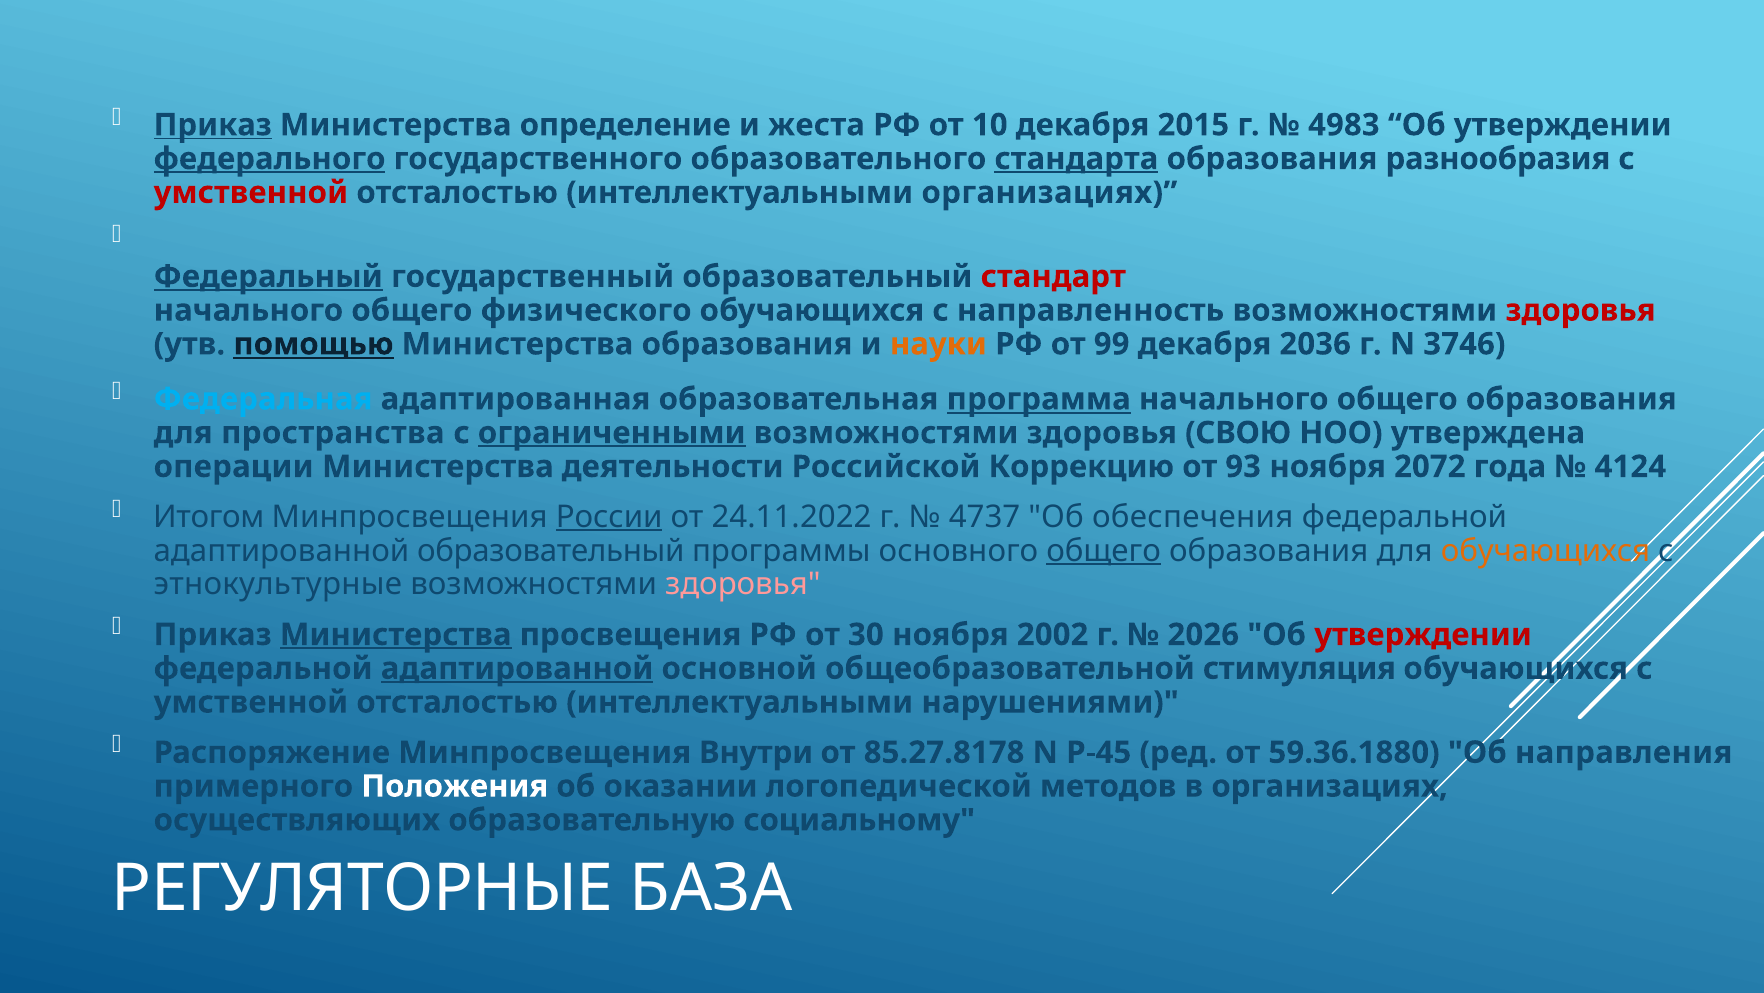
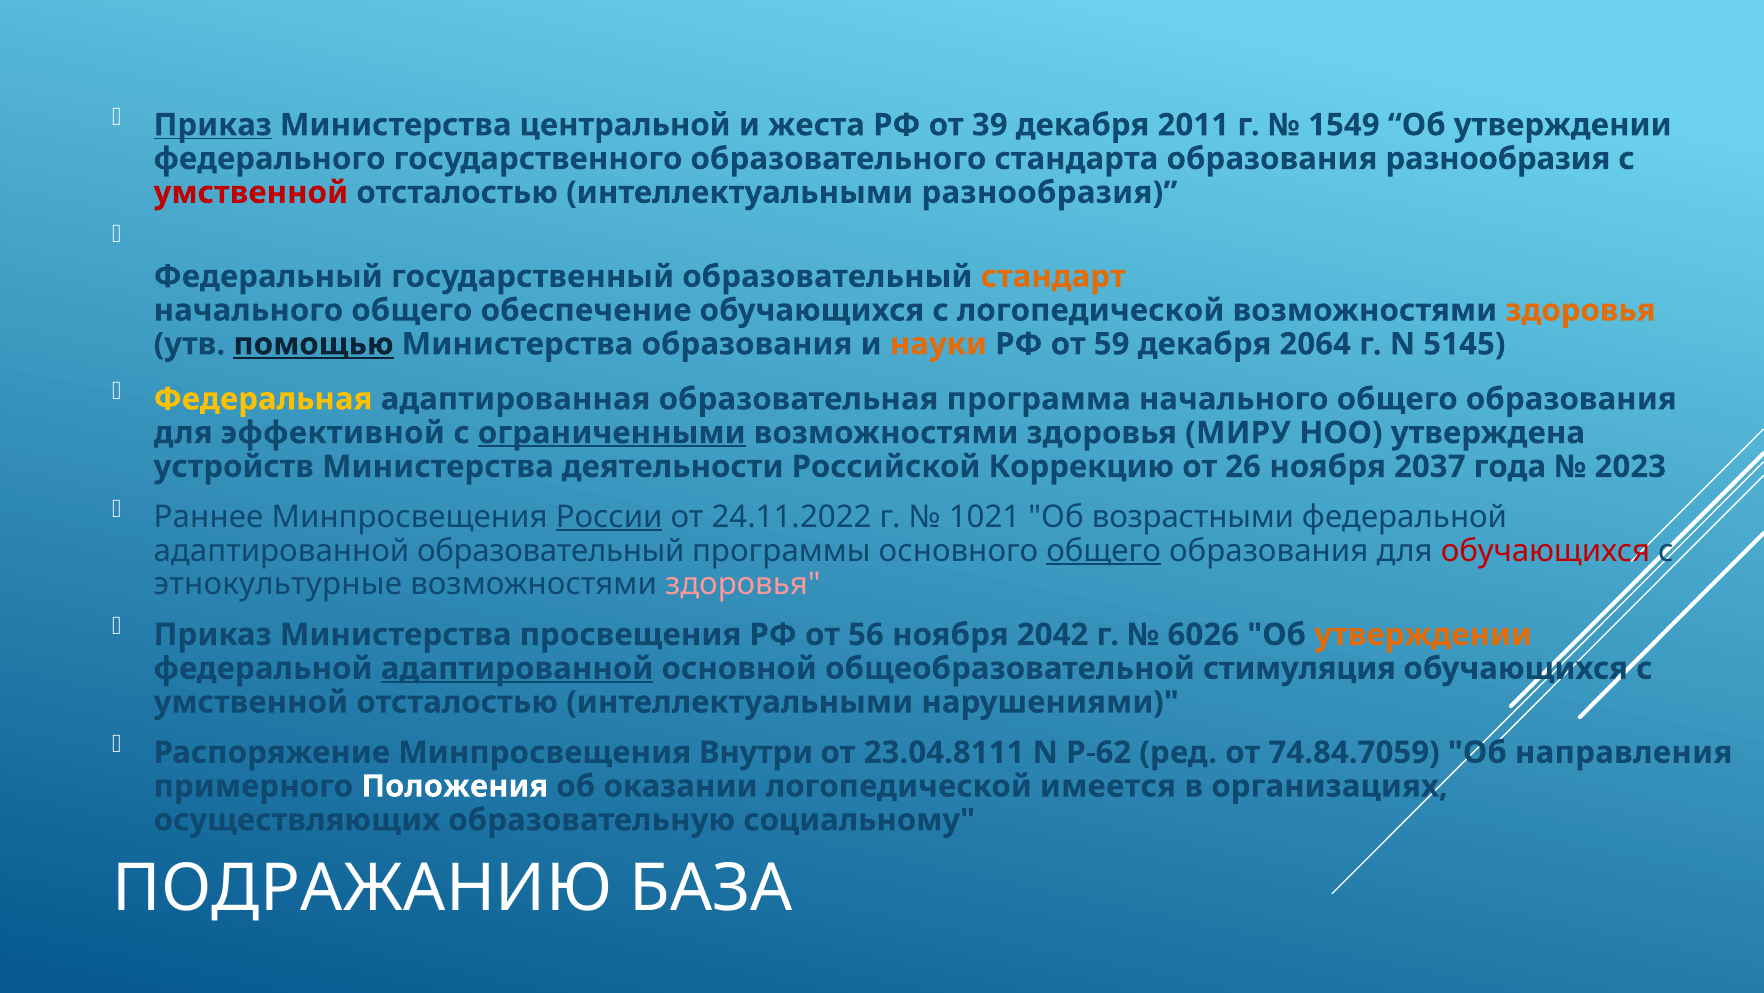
определение: определение -> центральной
10: 10 -> 39
2015: 2015 -> 2011
4983: 4983 -> 1549
федерального underline: present -> none
стандарта underline: present -> none
интеллектуальными организациях: организациях -> разнообразия
Федеральный underline: present -> none
стандарт colour: red -> orange
физического: физического -> обеспечение
с направленность: направленность -> логопедической
здоровья at (1581, 310) colour: red -> orange
99: 99 -> 59
2036: 2036 -> 2064
3746: 3746 -> 5145
Федеральная colour: light blue -> yellow
программа underline: present -> none
пространства: пространства -> эффективной
СВОЮ: СВОЮ -> МИРУ
операции: операции -> устройств
93: 93 -> 26
2072: 2072 -> 2037
4124: 4124 -> 2023
Итогом: Итогом -> Раннее
4737: 4737 -> 1021
обеспечения: обеспечения -> возрастными
обучающихся at (1546, 550) colour: orange -> red
Министерства at (396, 634) underline: present -> none
30: 30 -> 56
2002: 2002 -> 2042
2026: 2026 -> 6026
утверждении at (1423, 634) colour: red -> orange
85.27.8178: 85.27.8178 -> 23.04.8111
Р-45: Р-45 -> Р-62
59.36.1880: 59.36.1880 -> 74.84.7059
методов: методов -> имеется
РЕГУЛЯТОРНЫЕ: РЕГУЛЯТОРНЫЕ -> ПОДРАЖАНИЮ
